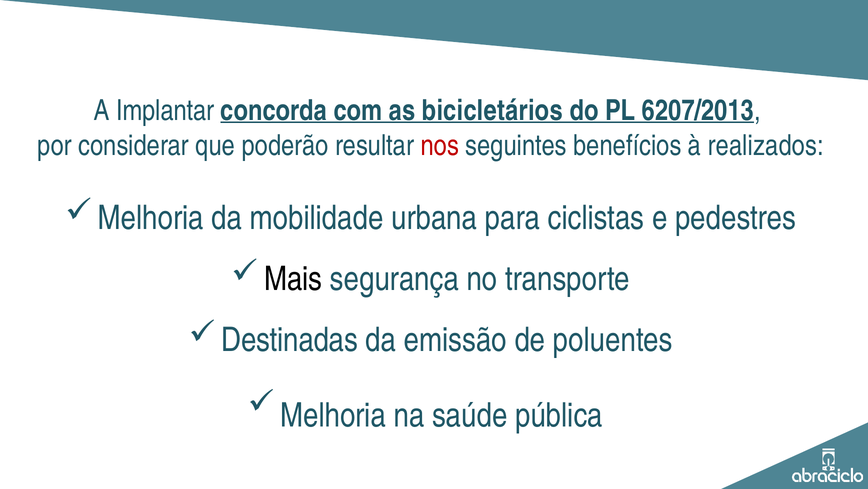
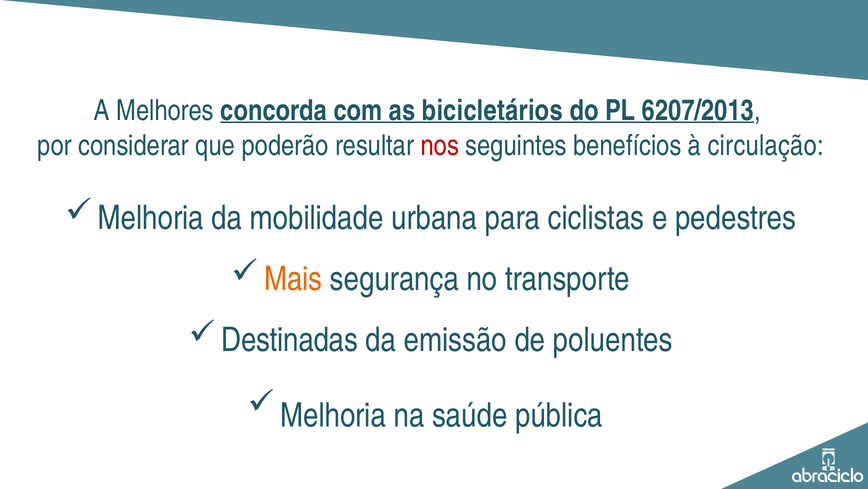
Implantar: Implantar -> Melhores
realizados: realizados -> circulação
Mais colour: black -> orange
